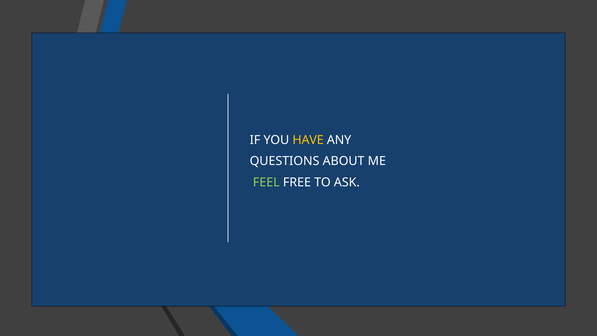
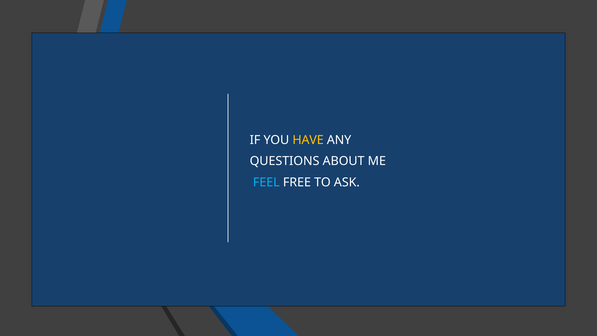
FEEL colour: light green -> light blue
